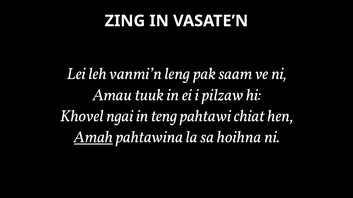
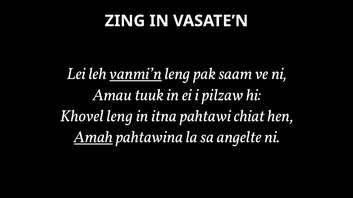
vanmi’n underline: none -> present
Khovel ngai: ngai -> leng
teng: teng -> itna
hoihna: hoihna -> angelte
